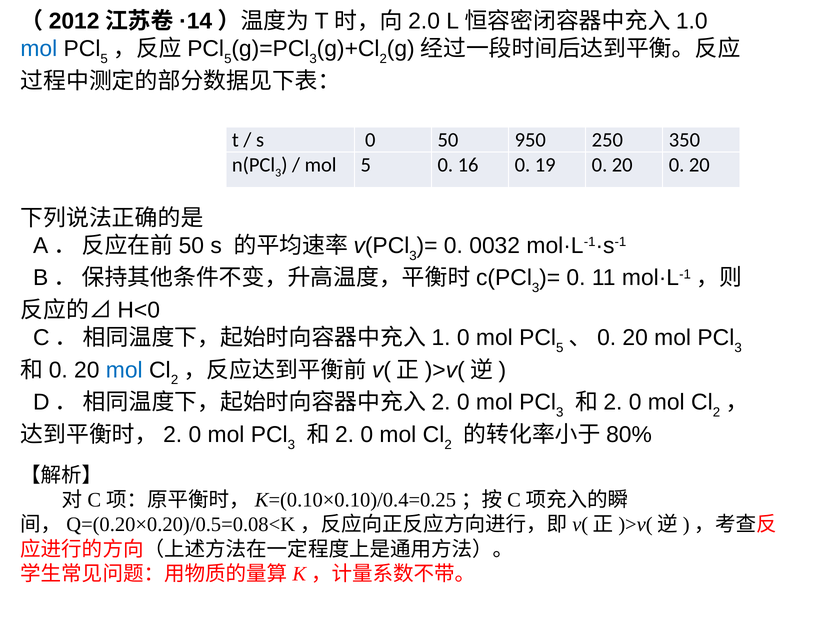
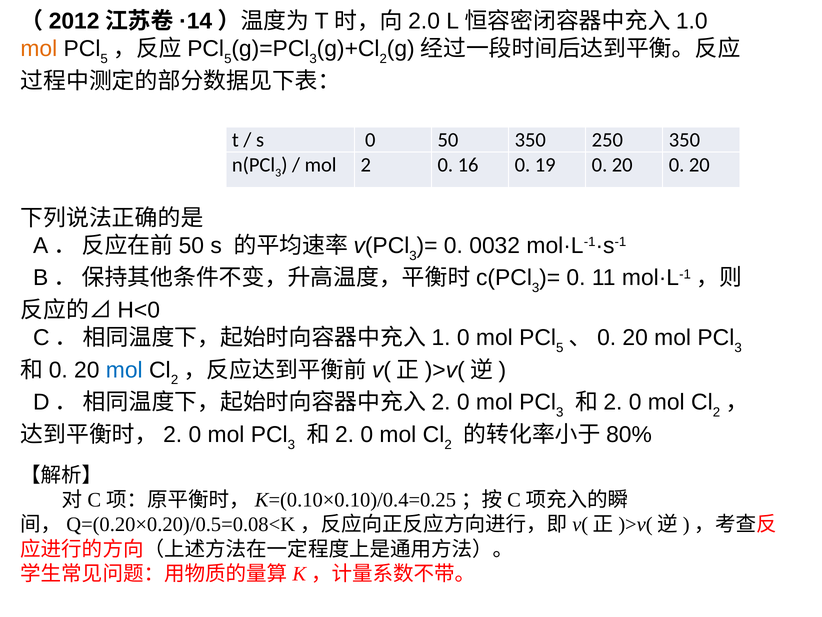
mol at (39, 49) colour: blue -> orange
50 950: 950 -> 350
mol 5: 5 -> 2
